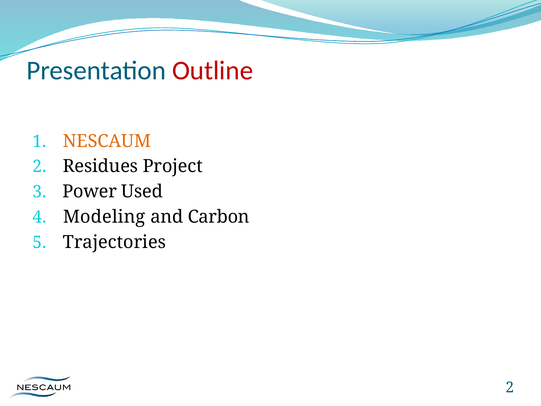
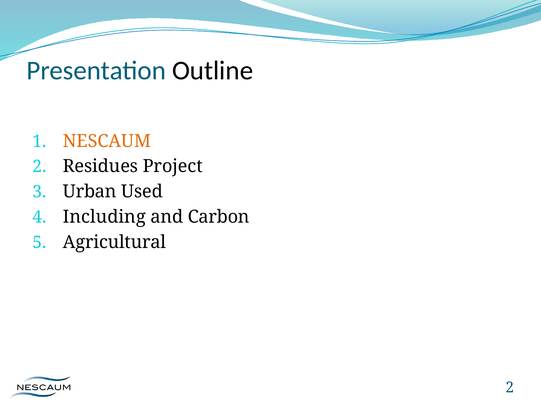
Outline colour: red -> black
Power: Power -> Urban
Modeling: Modeling -> Including
Trajectories: Trajectories -> Agricultural
